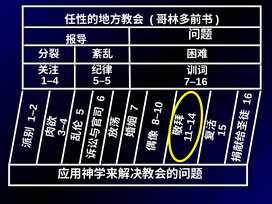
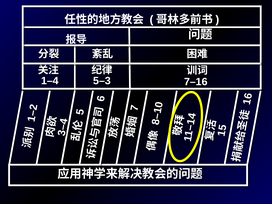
5–5: 5–5 -> 5–3
